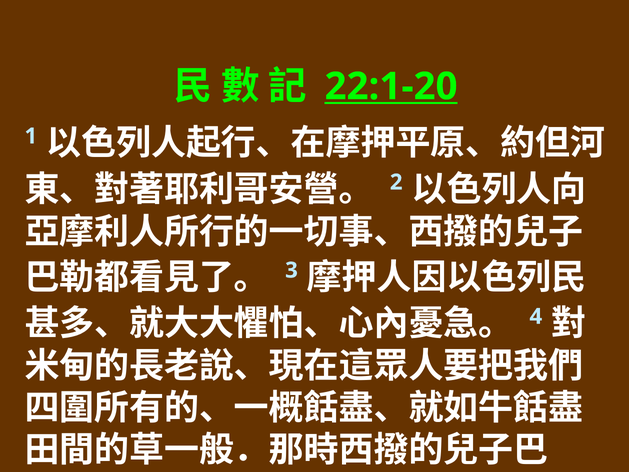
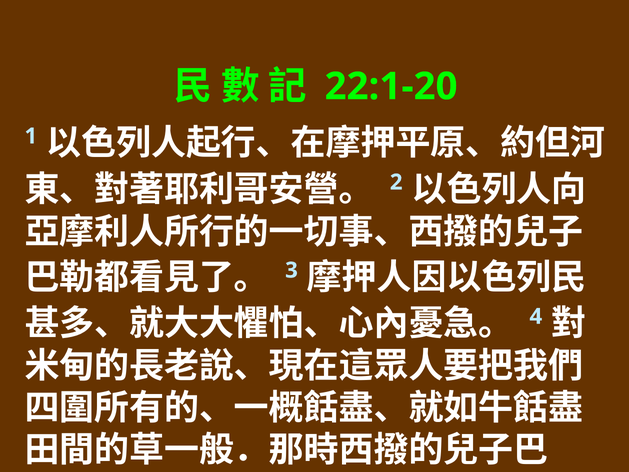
22:1-20 underline: present -> none
